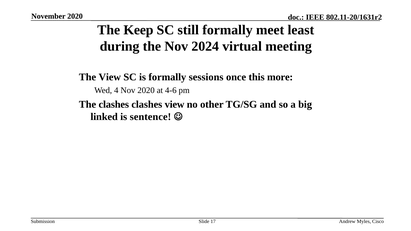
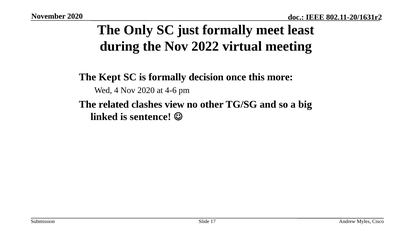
Keep: Keep -> Only
still: still -> just
2024: 2024 -> 2022
The View: View -> Kept
sessions: sessions -> decision
The clashes: clashes -> related
